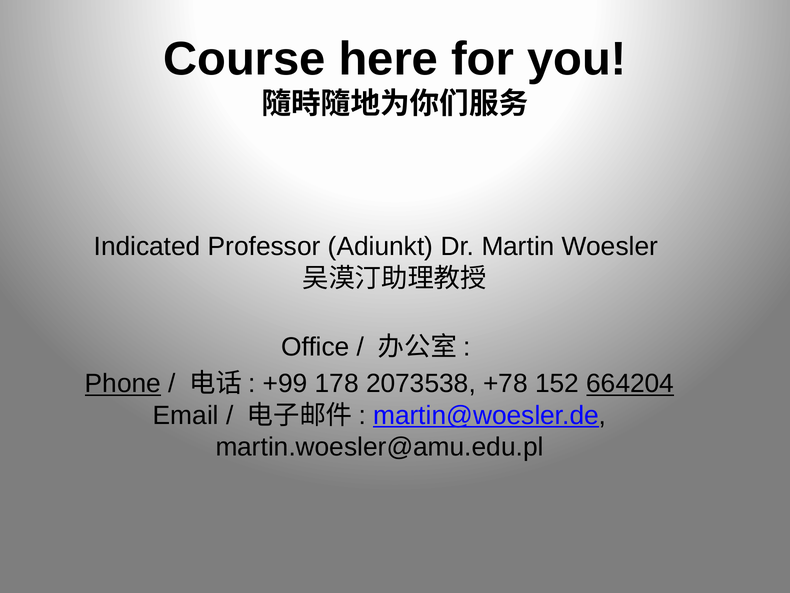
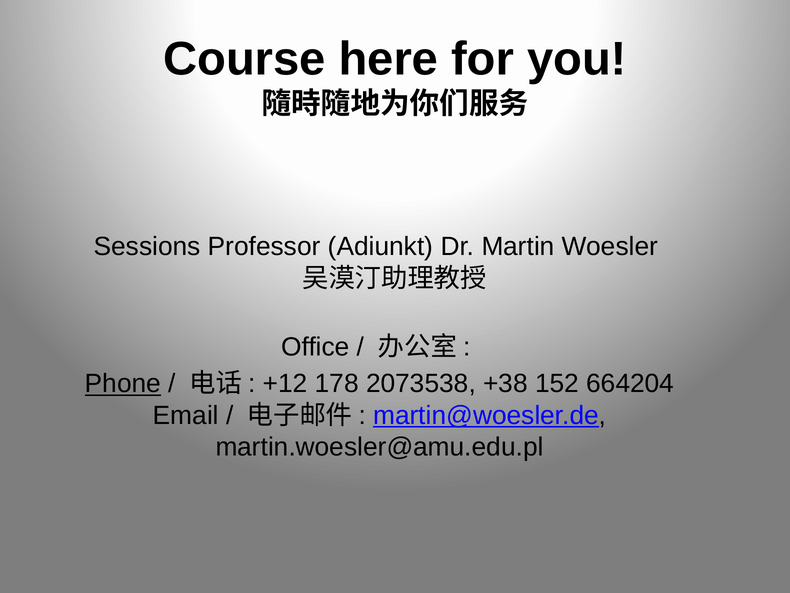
Indicated: Indicated -> Sessions
+99: +99 -> +12
+78: +78 -> +38
664204 underline: present -> none
